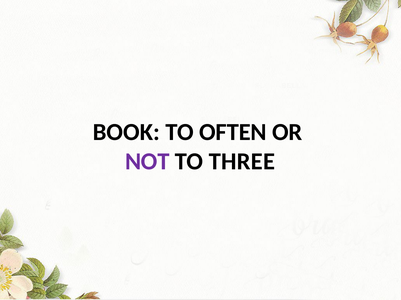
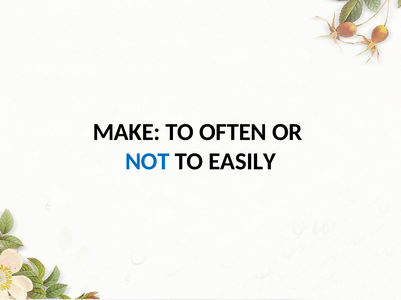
BOOK: BOOK -> MAKE
NOT colour: purple -> blue
THREE: THREE -> EASILY
